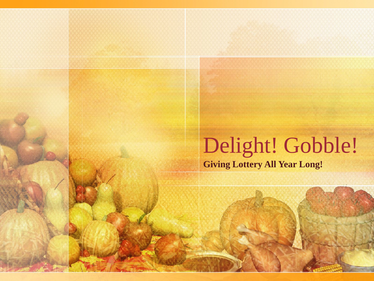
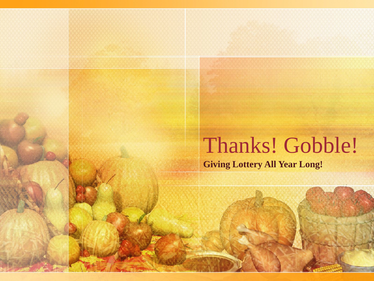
Delight: Delight -> Thanks
